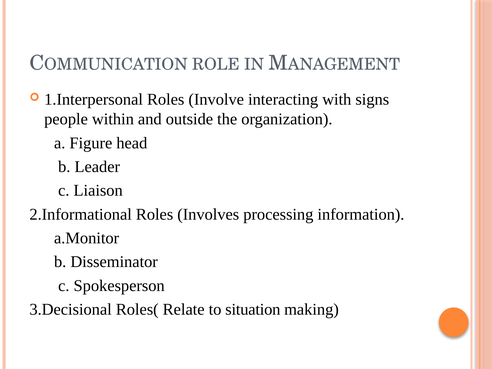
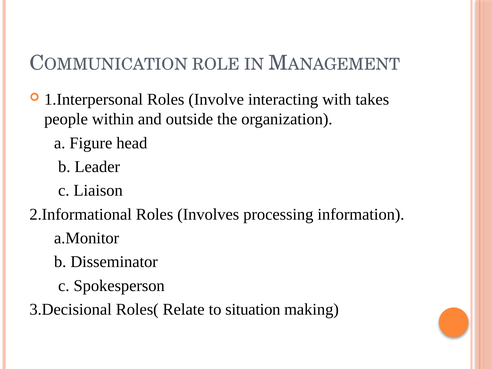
signs: signs -> takes
